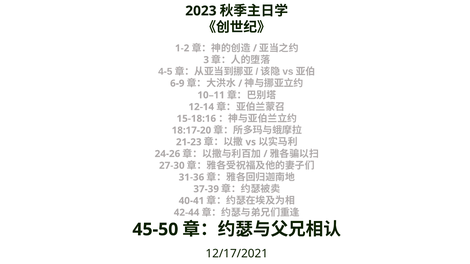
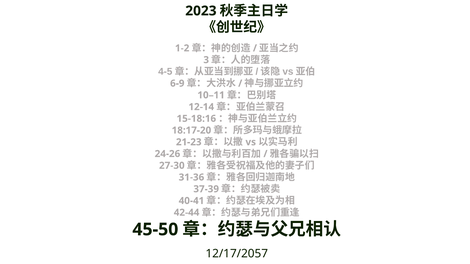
12/17/2021: 12/17/2021 -> 12/17/2057
